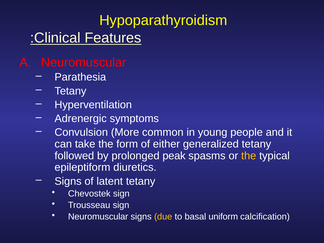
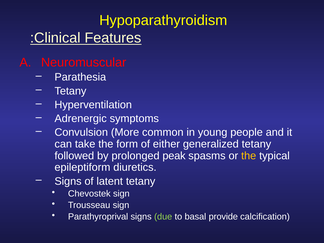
Neuromuscular at (98, 217): Neuromuscular -> Parathyroprival
due colour: yellow -> light green
uniform: uniform -> provide
